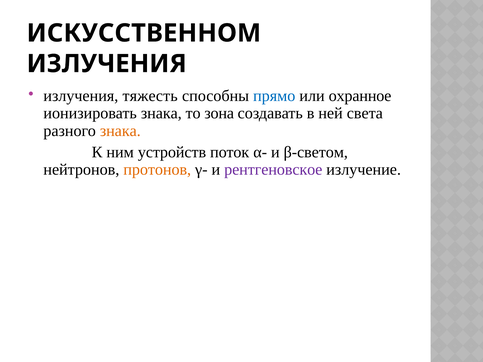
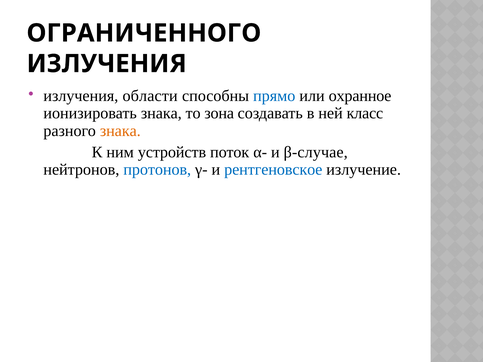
ИСКУССТВЕННОМ: ИСКУССТВЕННОМ -> ОГРАНИЧЕННОГО
тяжесть: тяжесть -> области
света: света -> класс
β-светом: β-светом -> β-случае
протонов colour: orange -> blue
рентгеновское colour: purple -> blue
